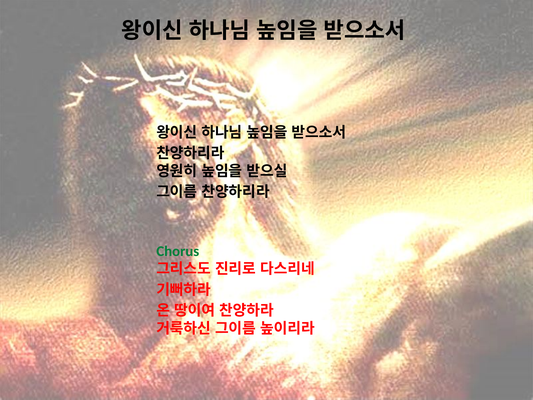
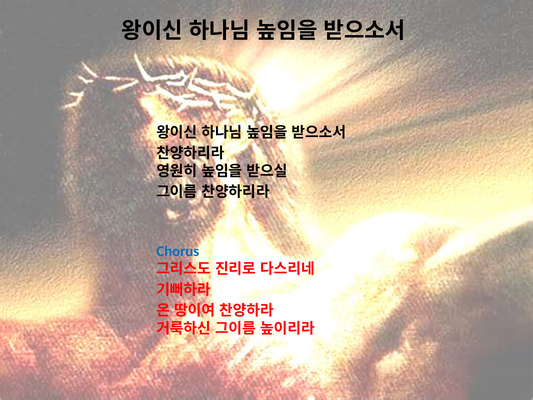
Chorus colour: green -> blue
